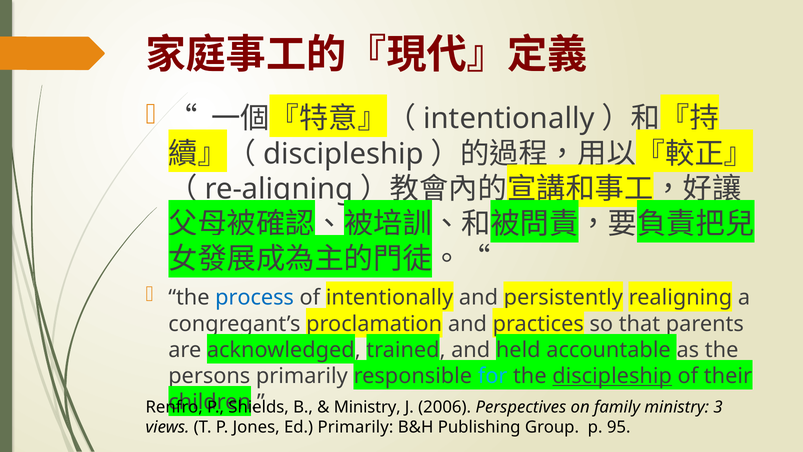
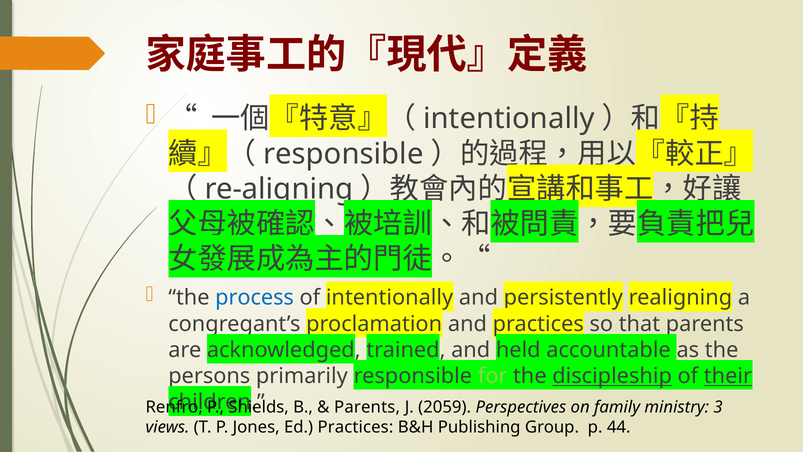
discipleship at (343, 154): discipleship -> responsible
for colour: light blue -> light green
their underline: none -> present
Ministry at (367, 407): Ministry -> Parents
2006: 2006 -> 2059
Ed Primarily: Primarily -> Practices
95: 95 -> 44
